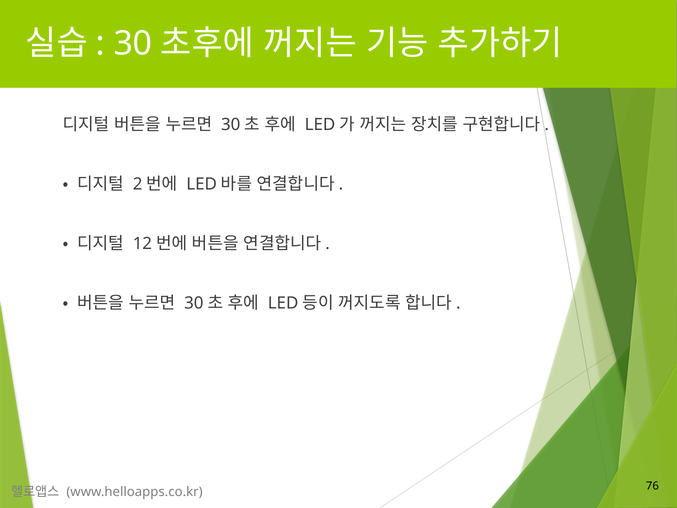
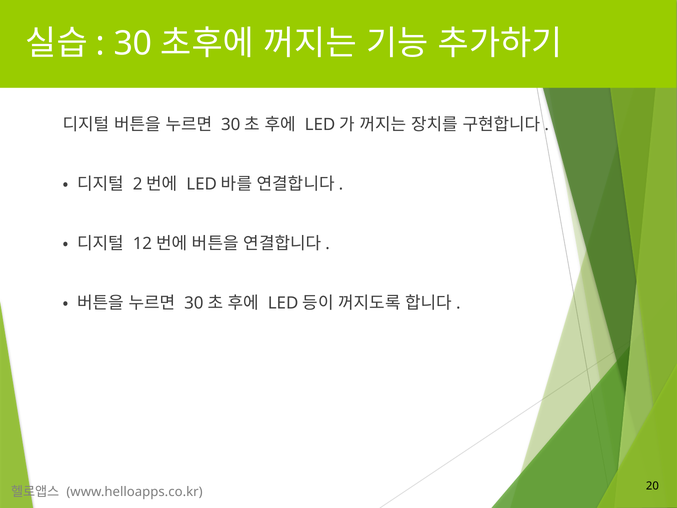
76: 76 -> 20
